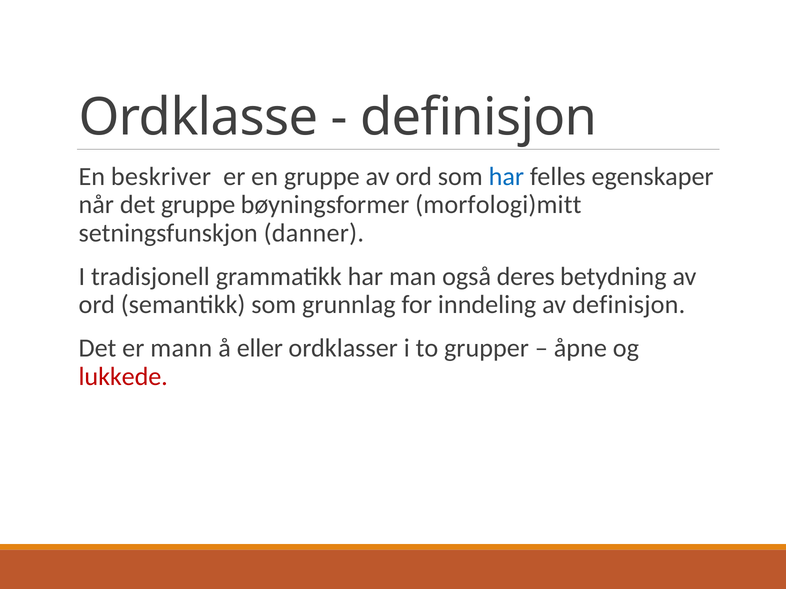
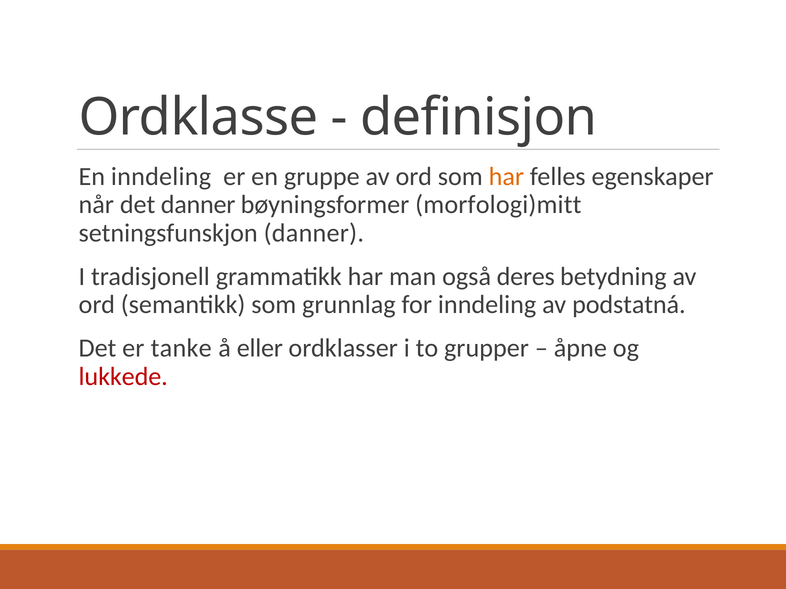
En beskriver: beskriver -> inndeling
har at (506, 177) colour: blue -> orange
det gruppe: gruppe -> danner
av definisjon: definisjon -> podstatná
mann: mann -> tanke
